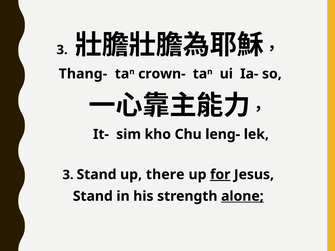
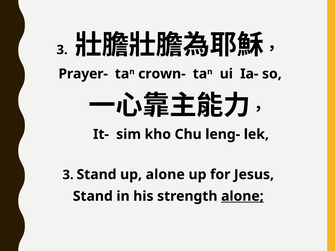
Thang-: Thang- -> Prayer-
up there: there -> alone
for underline: present -> none
